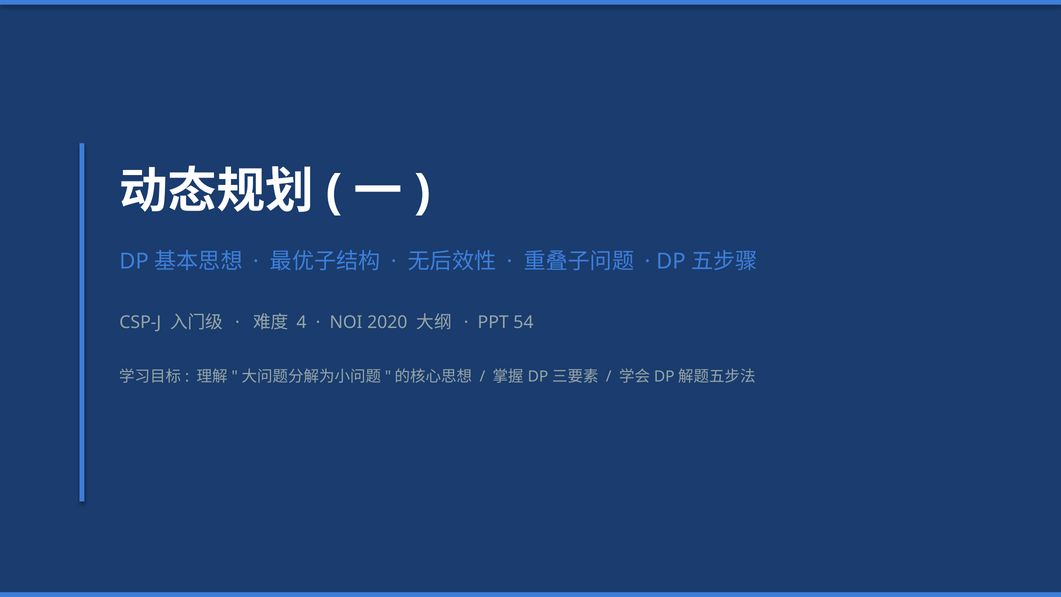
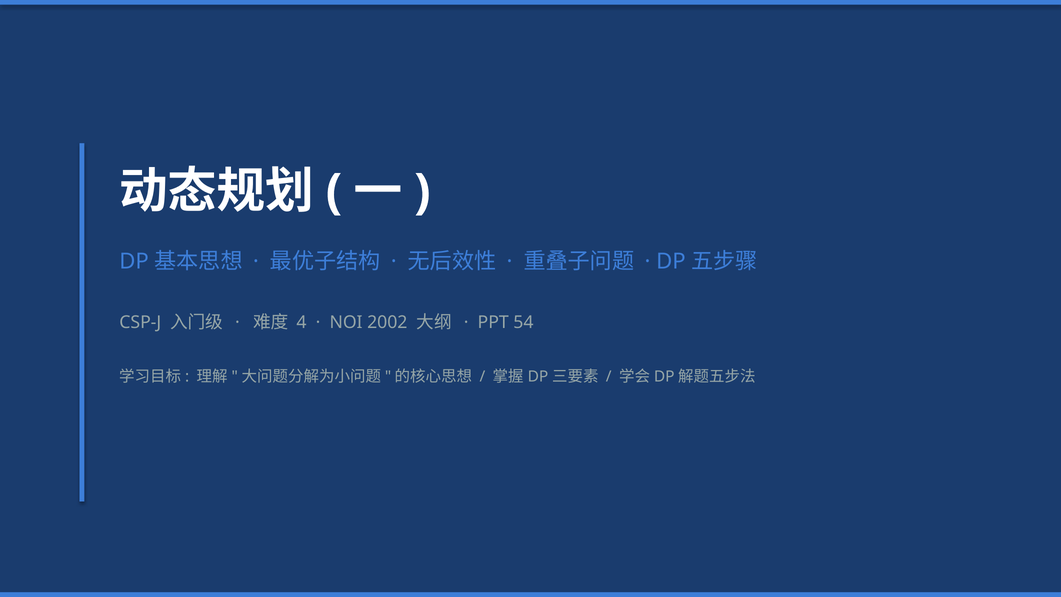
2020: 2020 -> 2002
